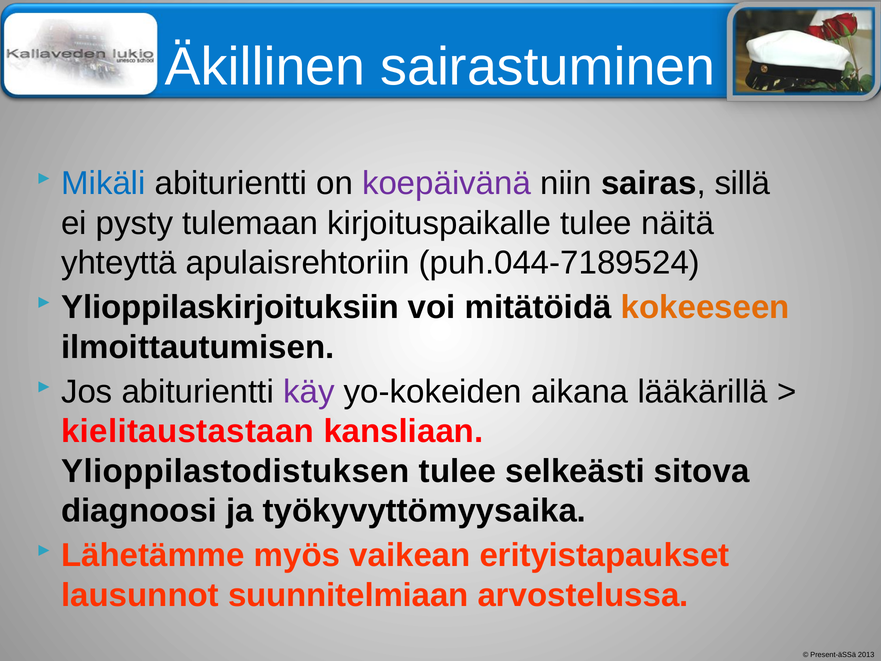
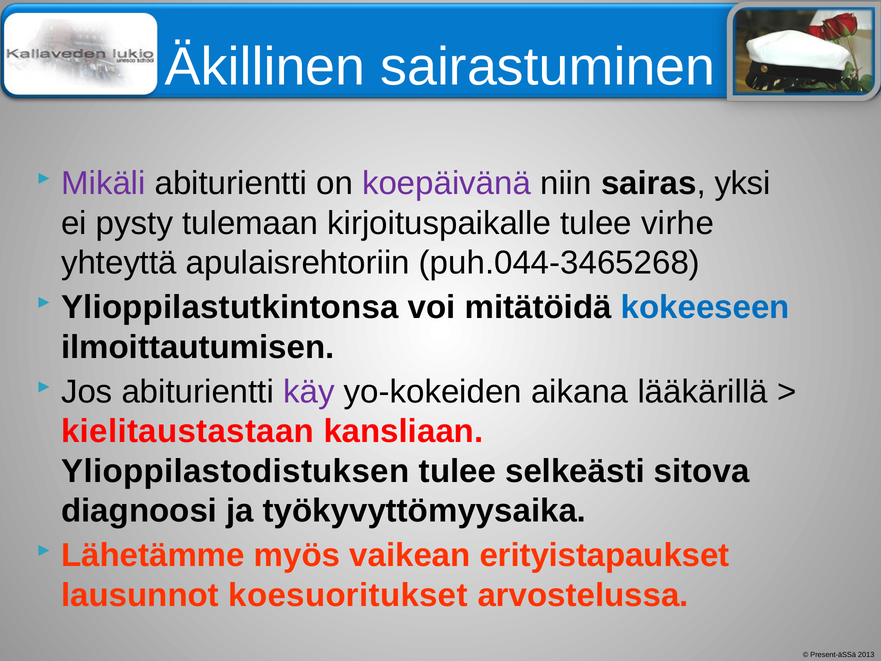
Mikäli colour: blue -> purple
sillä: sillä -> yksi
näitä: näitä -> virhe
puh.044-7189524: puh.044-7189524 -> puh.044-3465268
Ylioppilaskirjoituksiin: Ylioppilaskirjoituksiin -> Ylioppilastutkintonsa
kokeeseen colour: orange -> blue
suunnitelmiaan: suunnitelmiaan -> koesuoritukset
